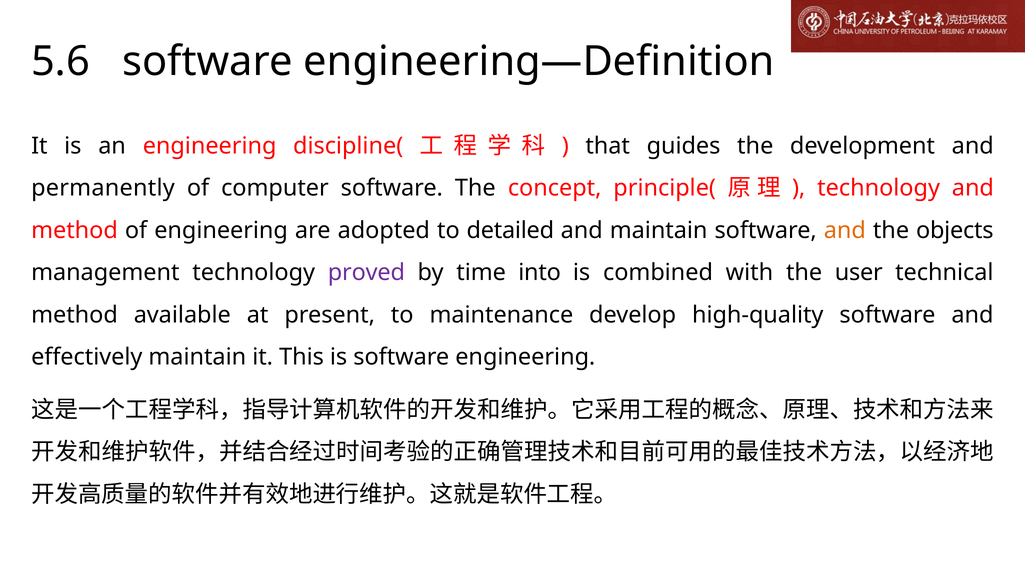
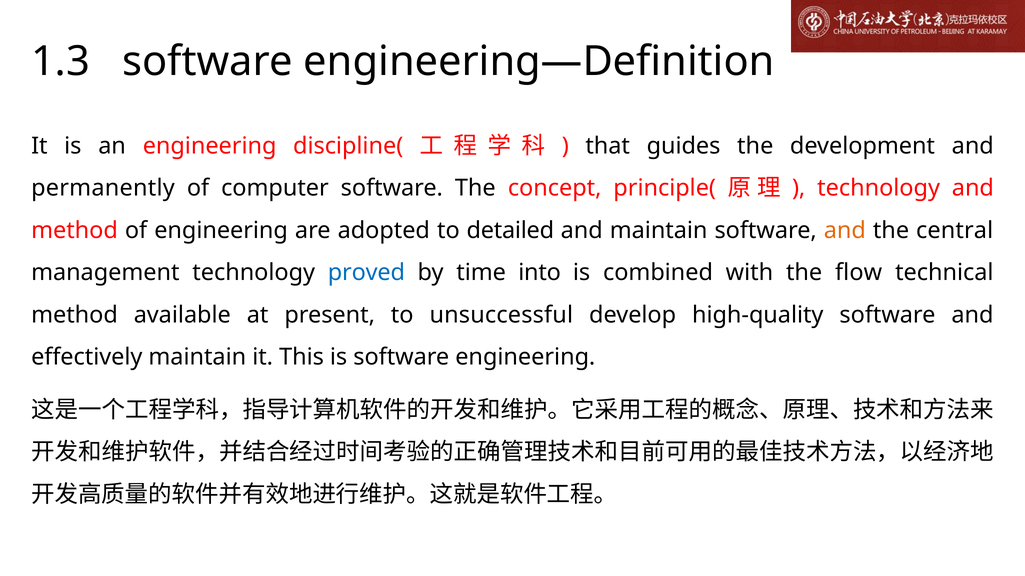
5.6: 5.6 -> 1.3
objects: objects -> central
proved colour: purple -> blue
user: user -> flow
maintenance: maintenance -> unsuccessful
